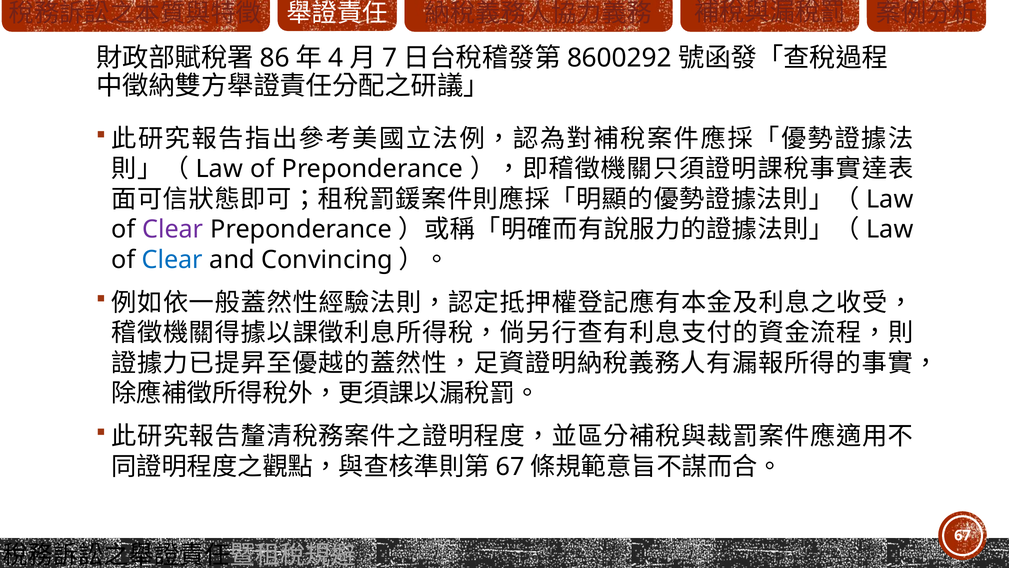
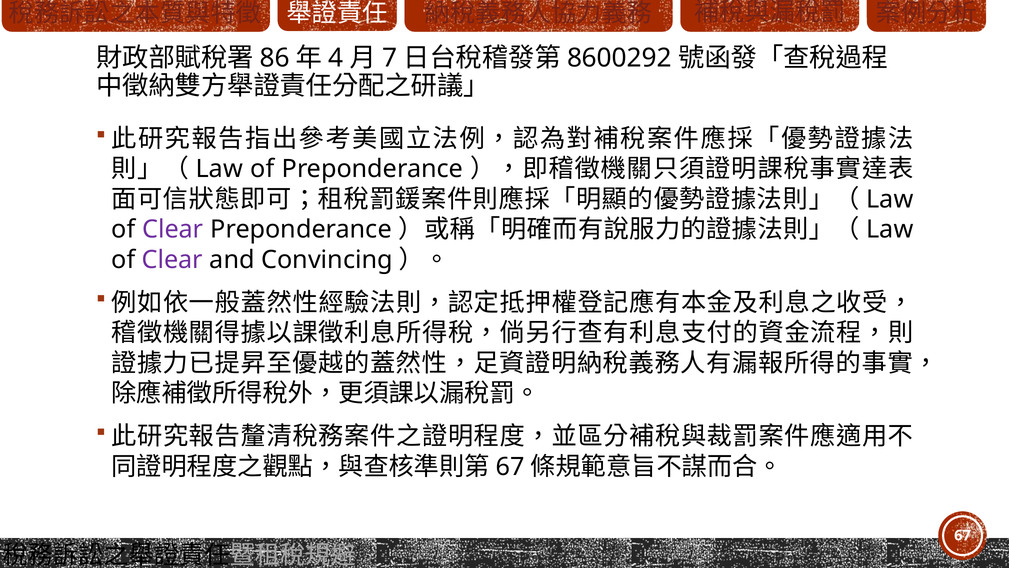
Clear at (172, 260) colour: blue -> purple
